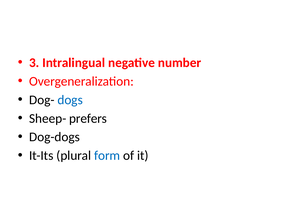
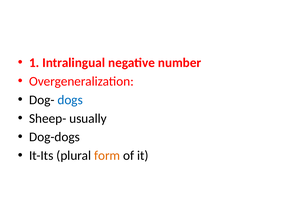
3: 3 -> 1
prefers: prefers -> usually
form colour: blue -> orange
